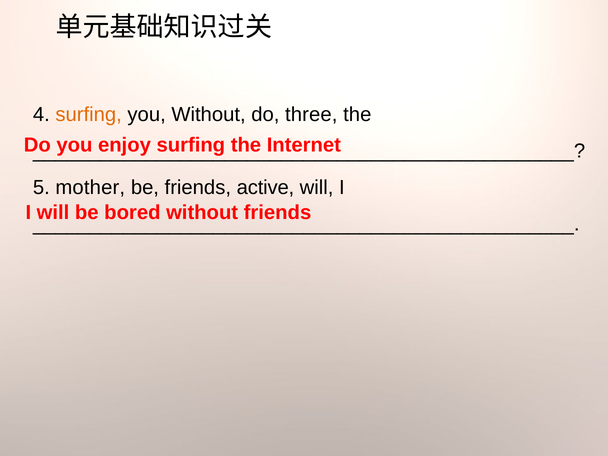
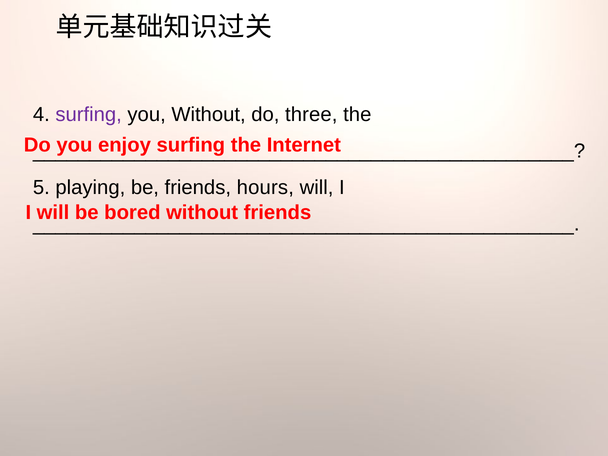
surfing at (89, 115) colour: orange -> purple
mother: mother -> playing
active: active -> hours
